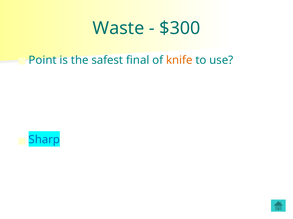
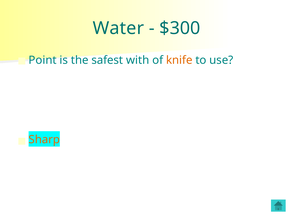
Waste: Waste -> Water
final: final -> with
Sharp colour: blue -> orange
